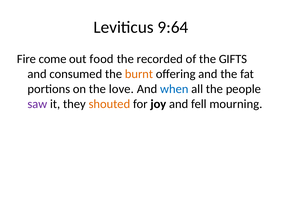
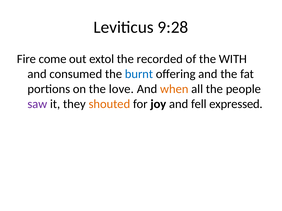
9:64: 9:64 -> 9:28
food: food -> extol
GIFTS: GIFTS -> WITH
burnt colour: orange -> blue
when colour: blue -> orange
mourning: mourning -> expressed
